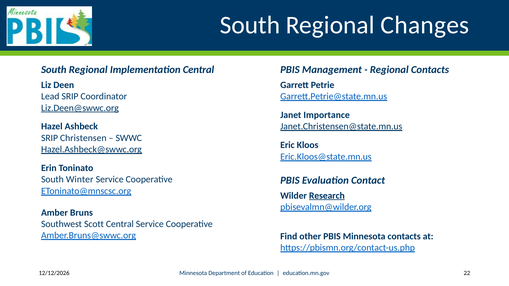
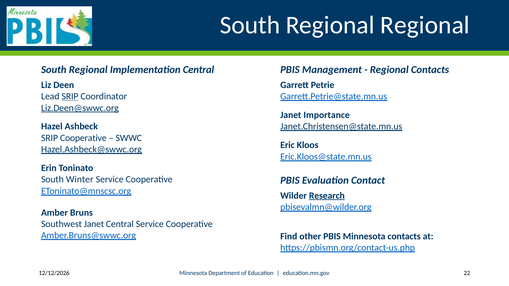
Regional Changes: Changes -> Regional
SRIP at (70, 97) underline: none -> present
SRIP Christensen: Christensen -> Cooperative
Southwest Scott: Scott -> Janet
